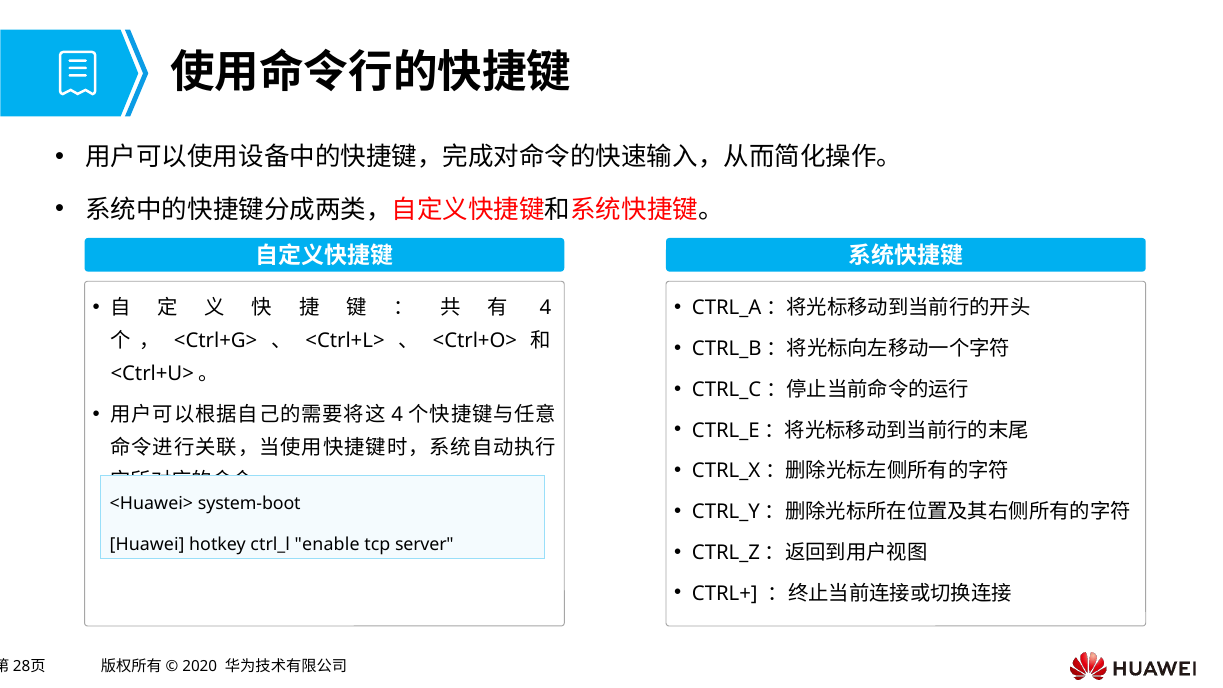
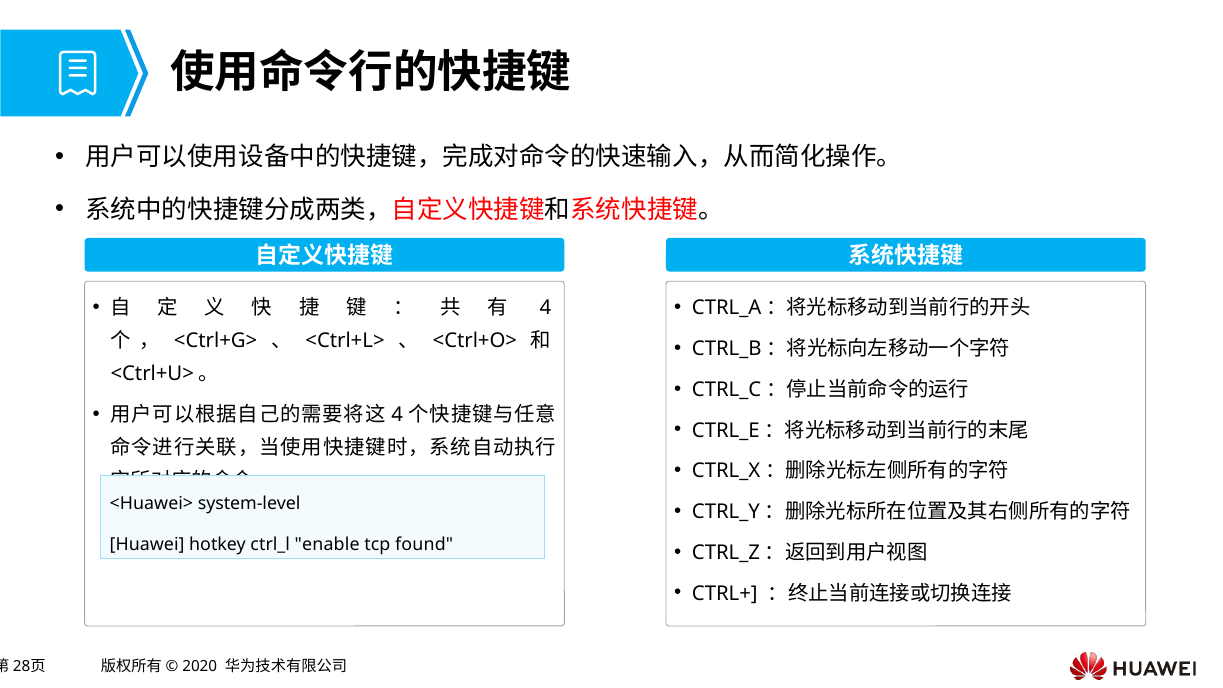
system-boot: system-boot -> system-level
server: server -> found
